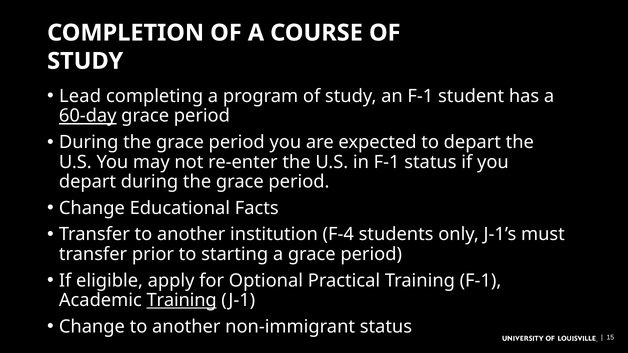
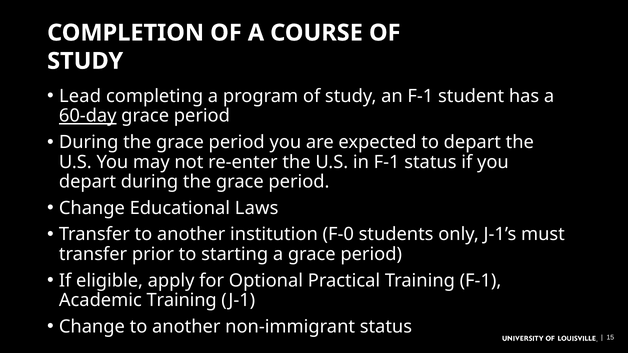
Facts: Facts -> Laws
F-4: F-4 -> F-0
Training at (182, 300) underline: present -> none
